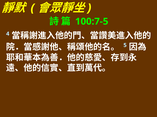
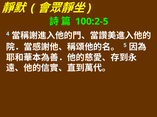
100:7-5: 100:7-5 -> 100:2-5
